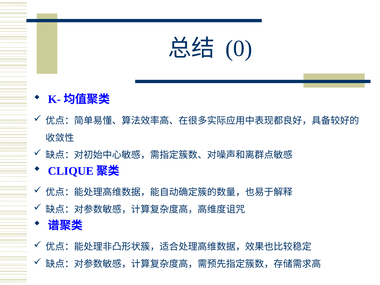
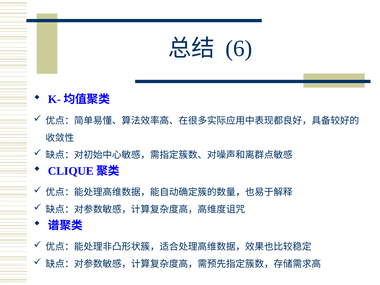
0: 0 -> 6
